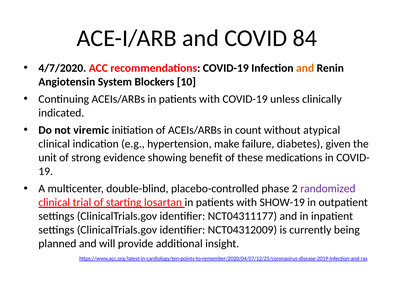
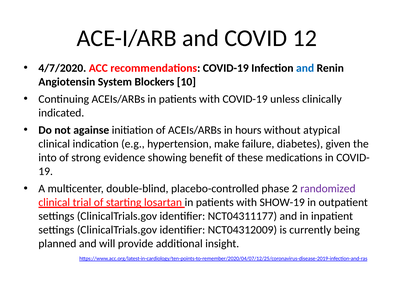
84: 84 -> 12
and at (305, 68) colour: orange -> blue
viremic: viremic -> againse
count: count -> hours
unit: unit -> into
